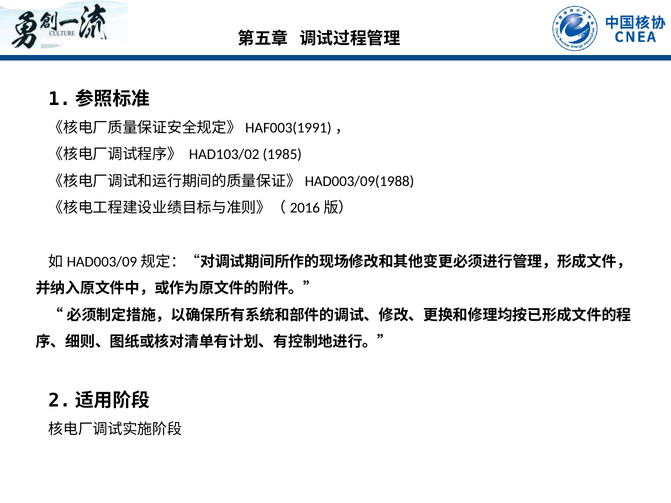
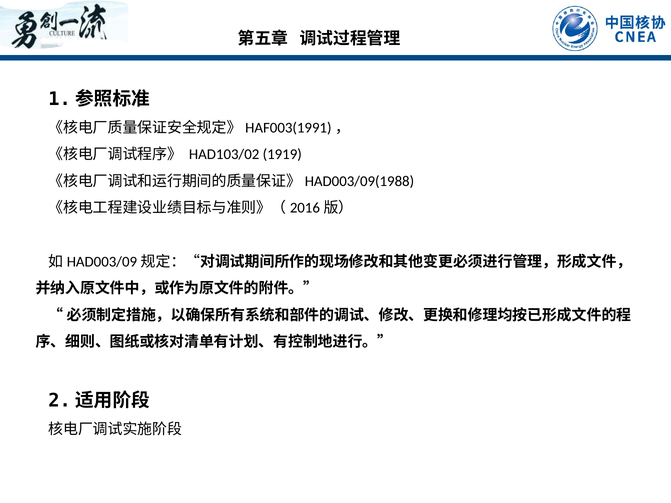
1985: 1985 -> 1919
